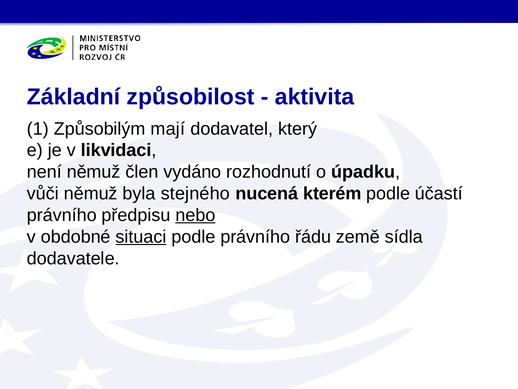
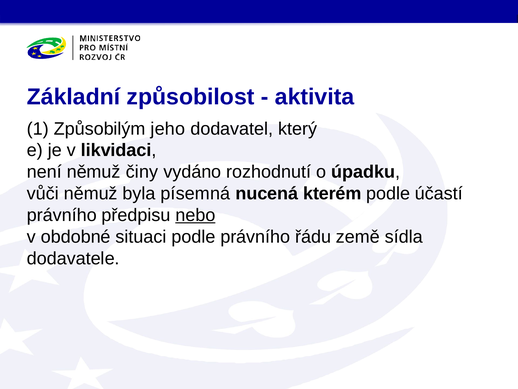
mají: mají -> jeho
člen: člen -> činy
stejného: stejného -> písemná
situaci underline: present -> none
